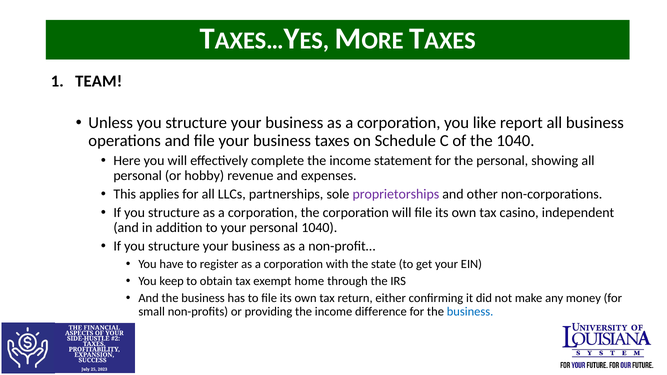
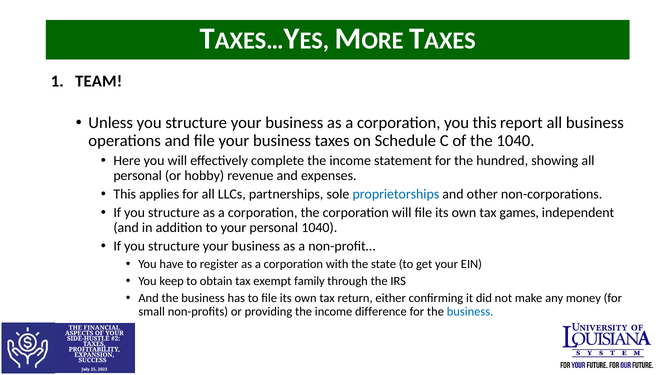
you like: like -> this
the personal: personal -> hundred
proprietorships colour: purple -> blue
casino: casino -> games
home: home -> family
